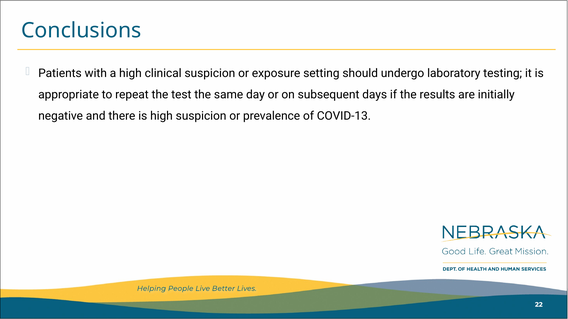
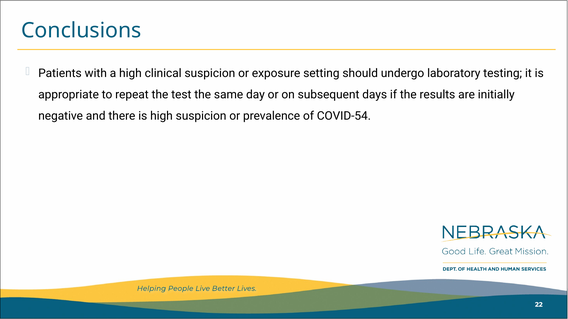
COVID-13: COVID-13 -> COVID-54
